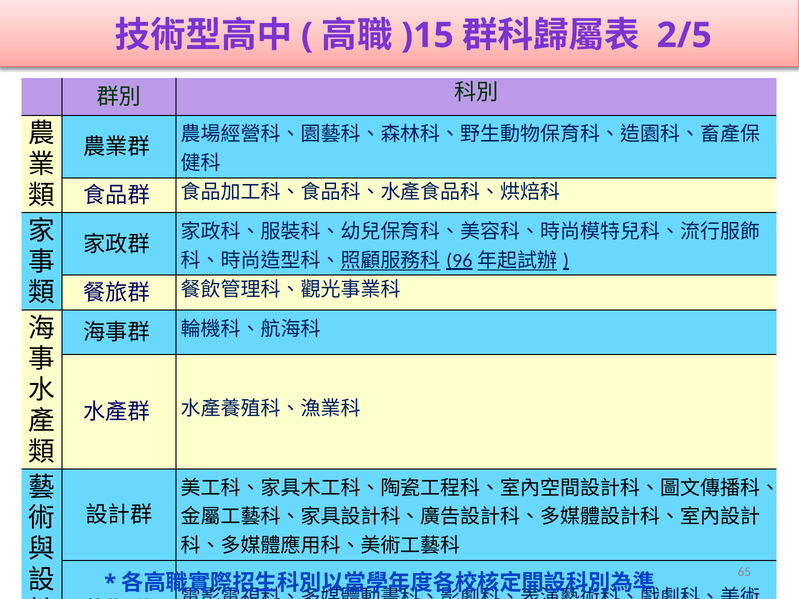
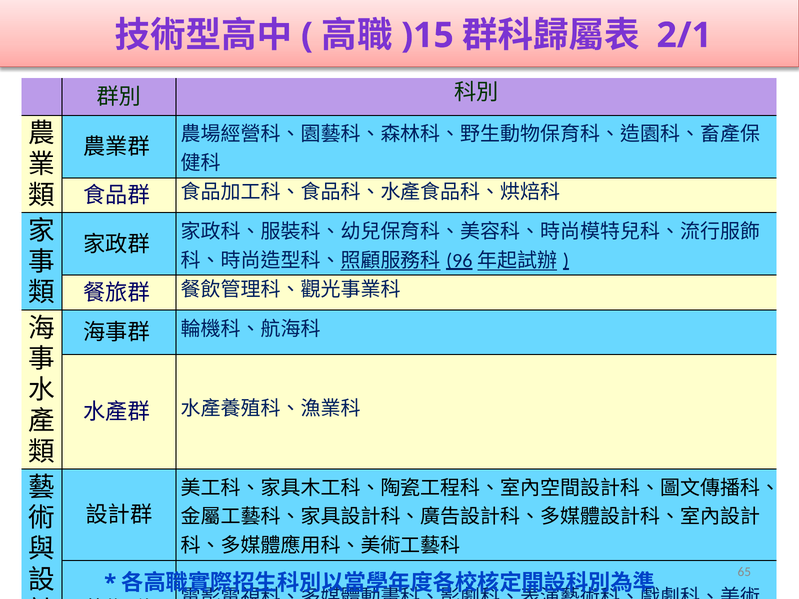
2/5: 2/5 -> 2/1
